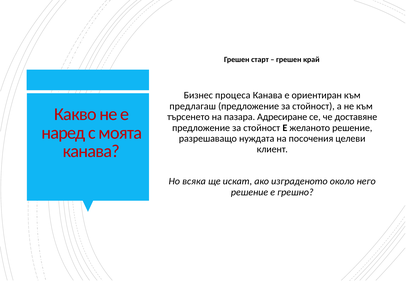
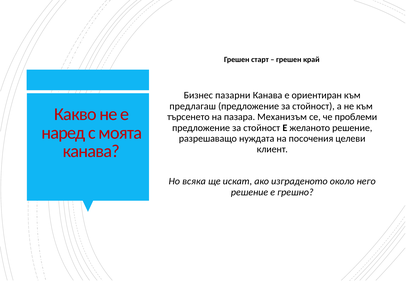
процеса: процеса -> пазарни
Адресиране: Адресиране -> Механизъм
доставяне: доставяне -> проблеми
